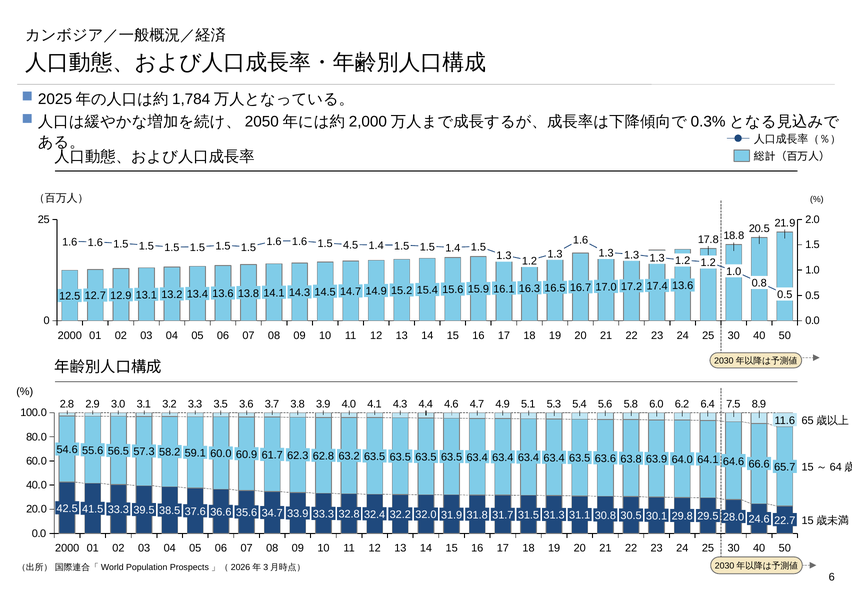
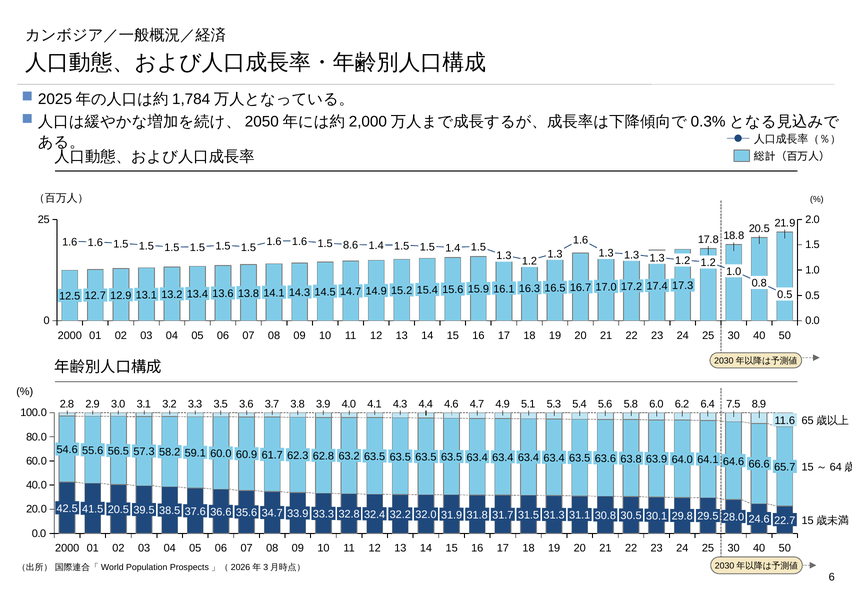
4.5: 4.5 -> 8.6
13.6 at (683, 286): 13.6 -> 17.3
33.3 at (118, 510): 33.3 -> 20.5
